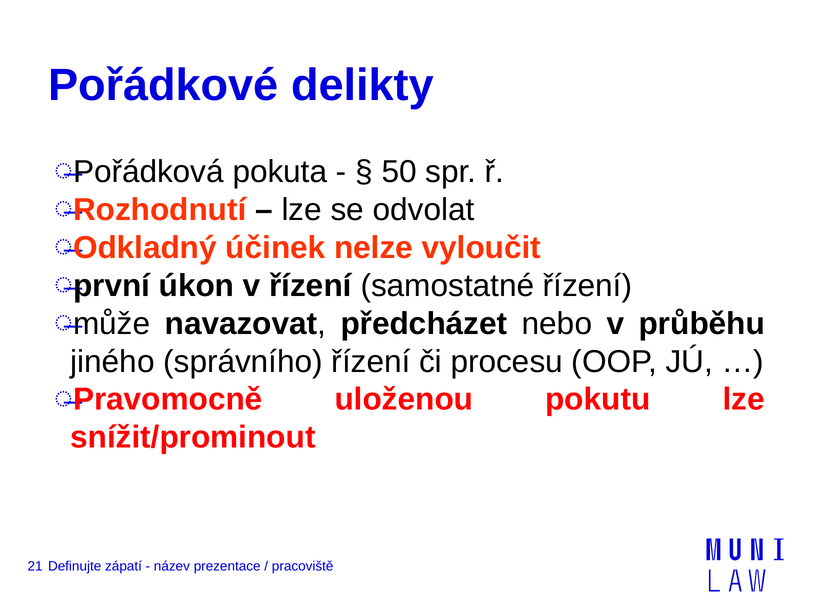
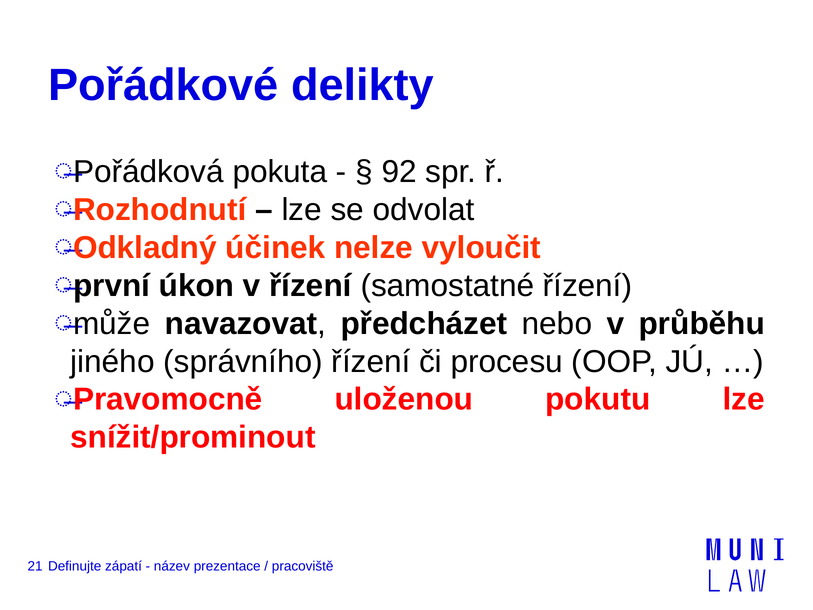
50: 50 -> 92
